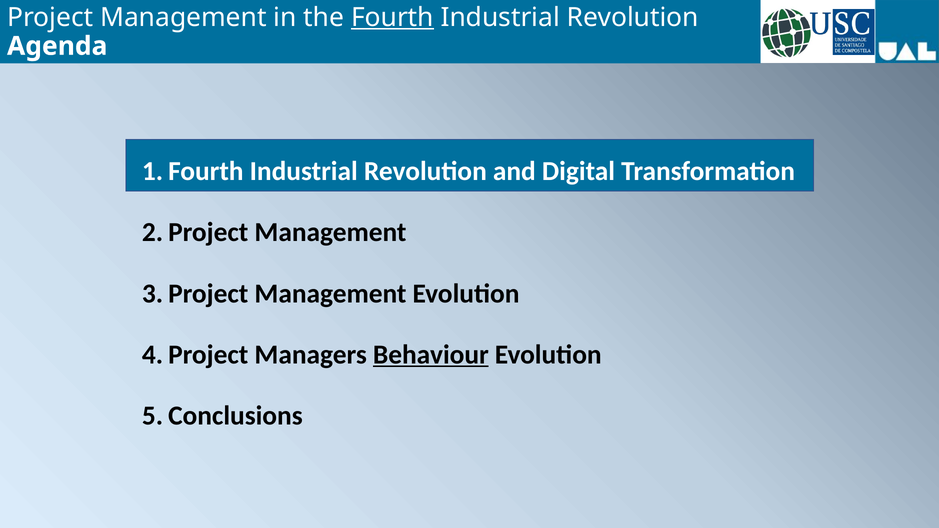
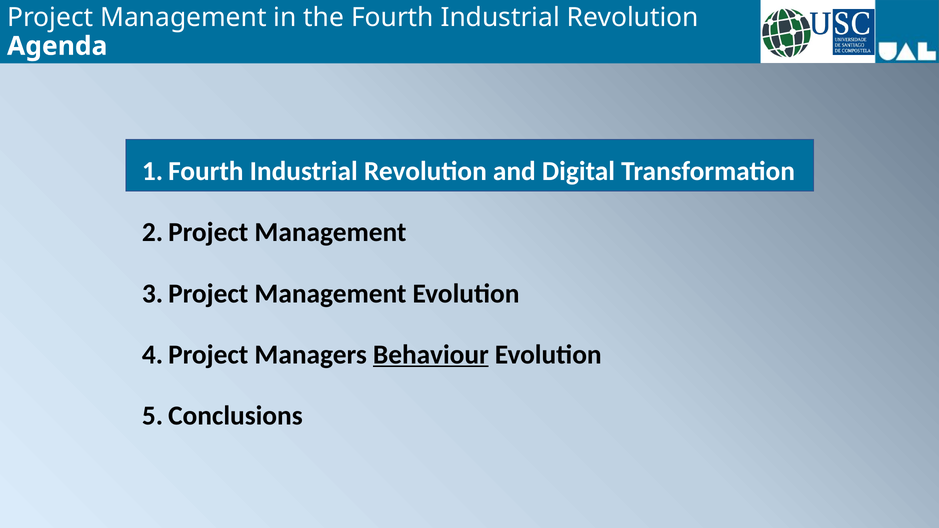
Fourth underline: present -> none
